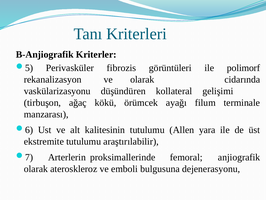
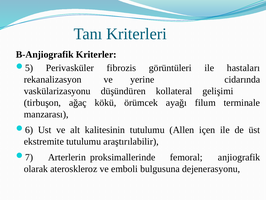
polimorf: polimorf -> hastaları
ve olarak: olarak -> yerine
yara: yara -> içen
